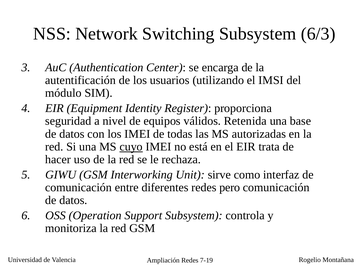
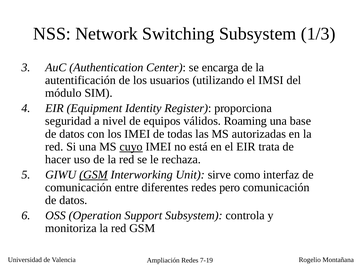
6/3: 6/3 -> 1/3
Retenida: Retenida -> Roaming
GSM at (93, 175) underline: none -> present
